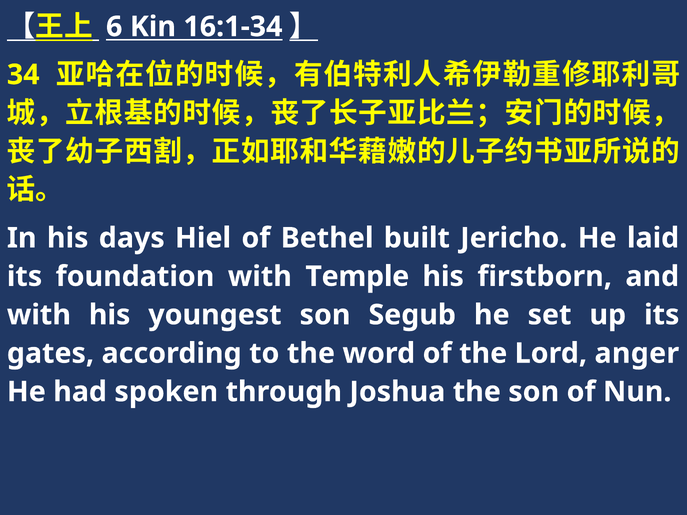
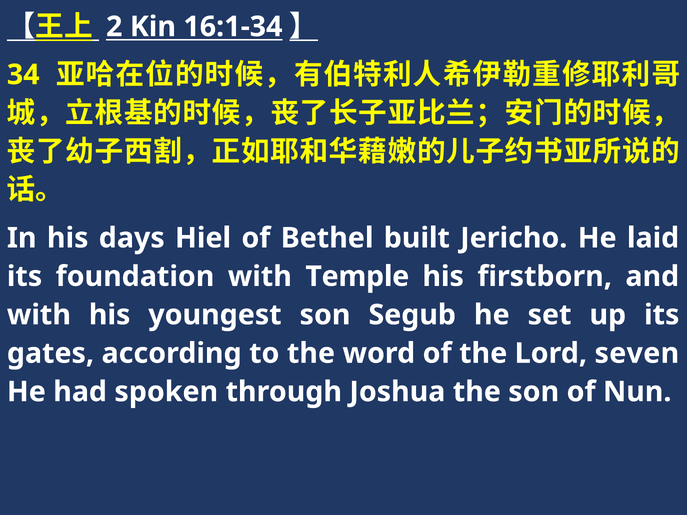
6: 6 -> 2
anger: anger -> seven
